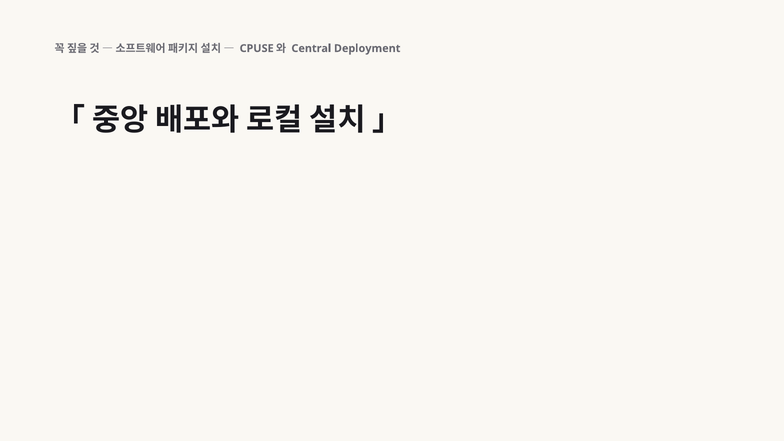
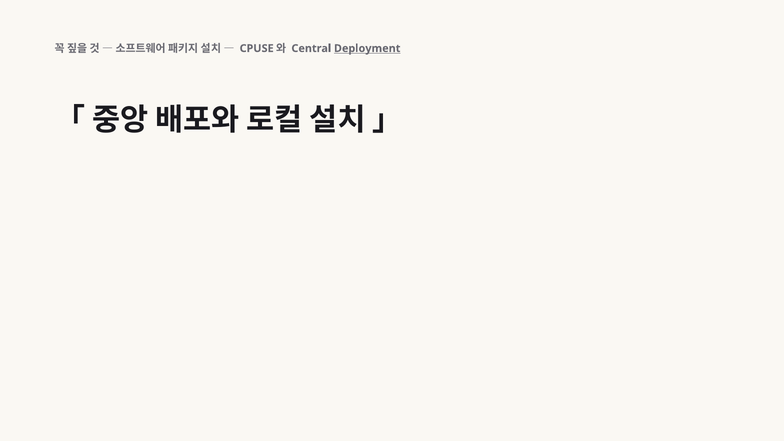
Deployment underline: none -> present
